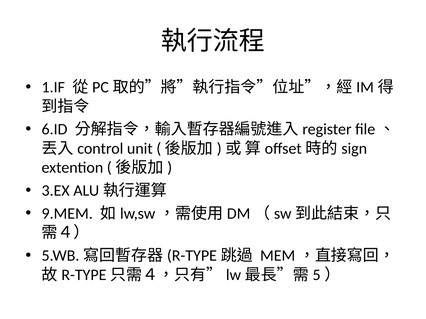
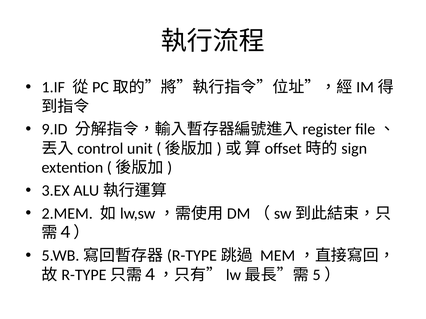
6.ID: 6.ID -> 9.ID
9.MEM: 9.MEM -> 2.MEM
